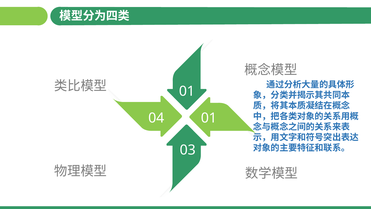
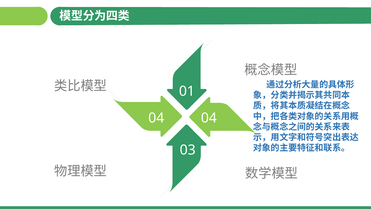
04 01: 01 -> 04
